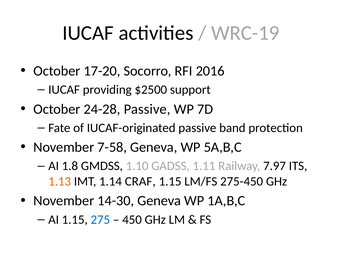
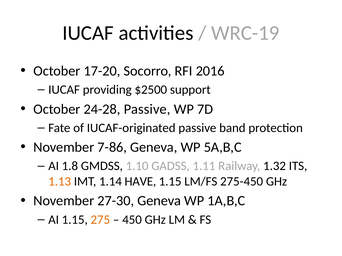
7-58: 7-58 -> 7-86
7.97: 7.97 -> 1.32
CRAF: CRAF -> HAVE
14-30: 14-30 -> 27-30
275 colour: blue -> orange
